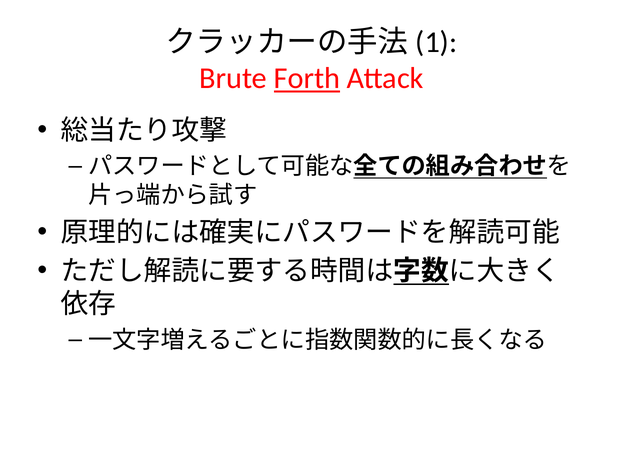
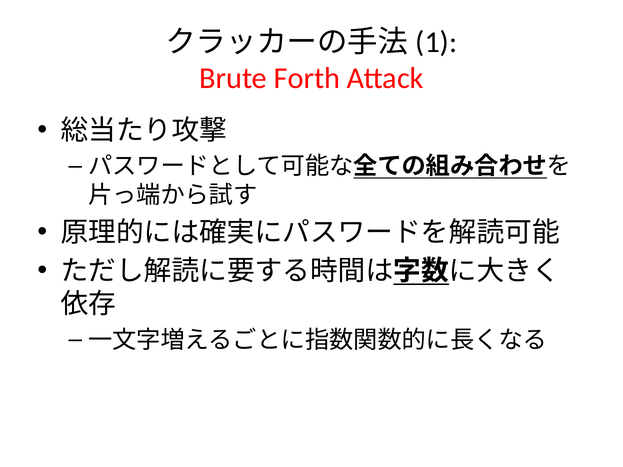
Forth underline: present -> none
